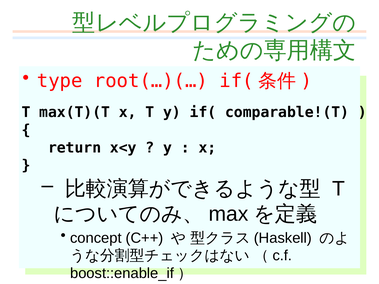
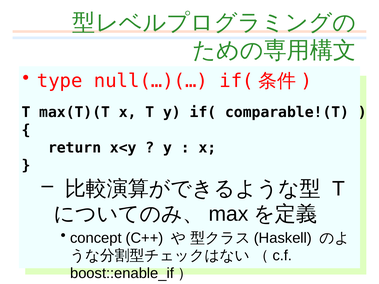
root(…)(…: root(…)(… -> null(…)(…
